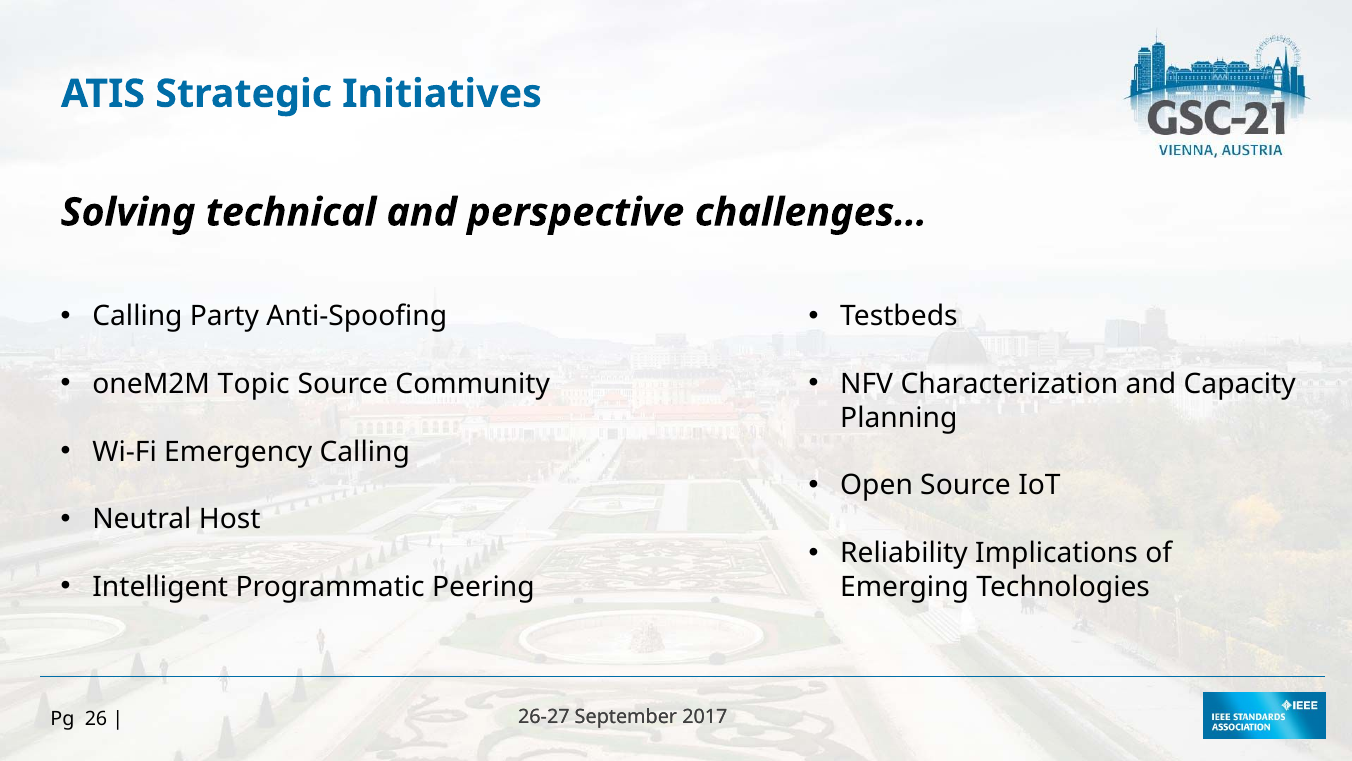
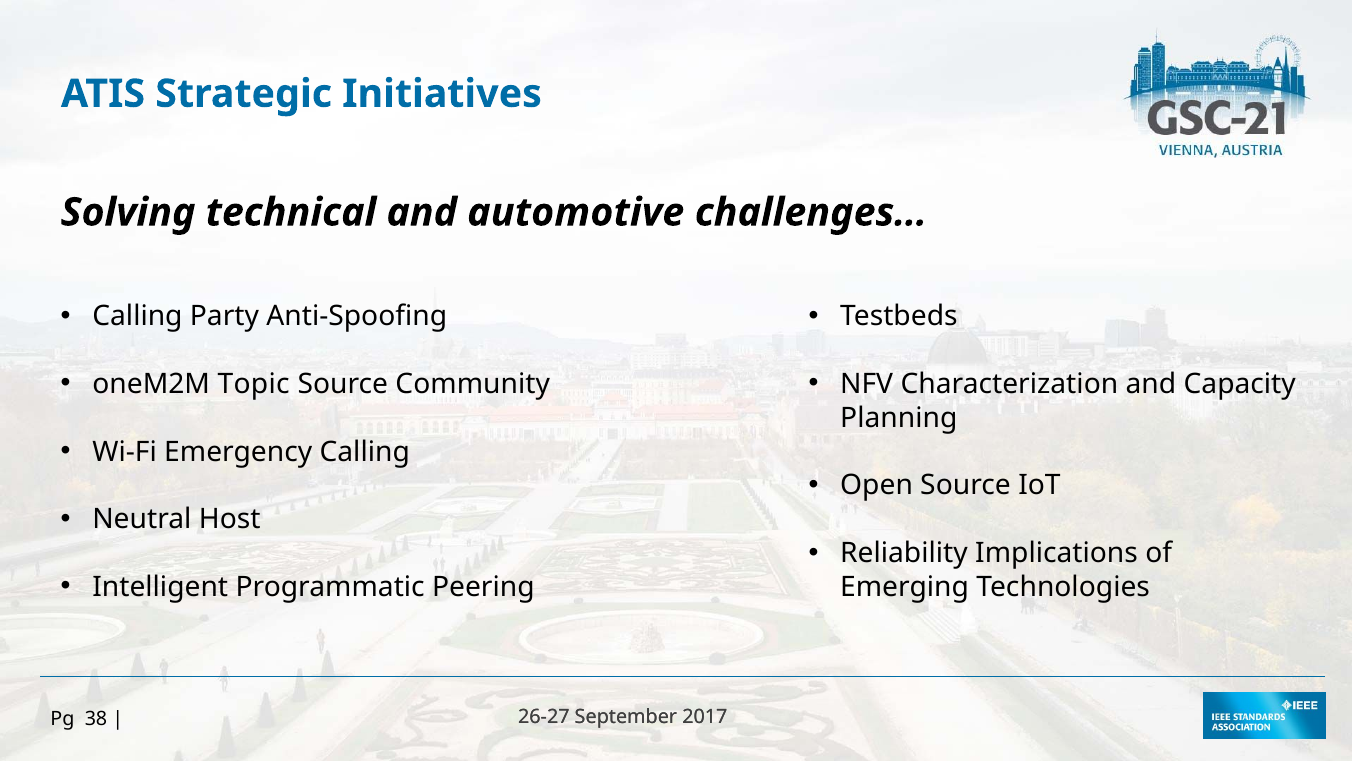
perspective: perspective -> automotive
26: 26 -> 38
